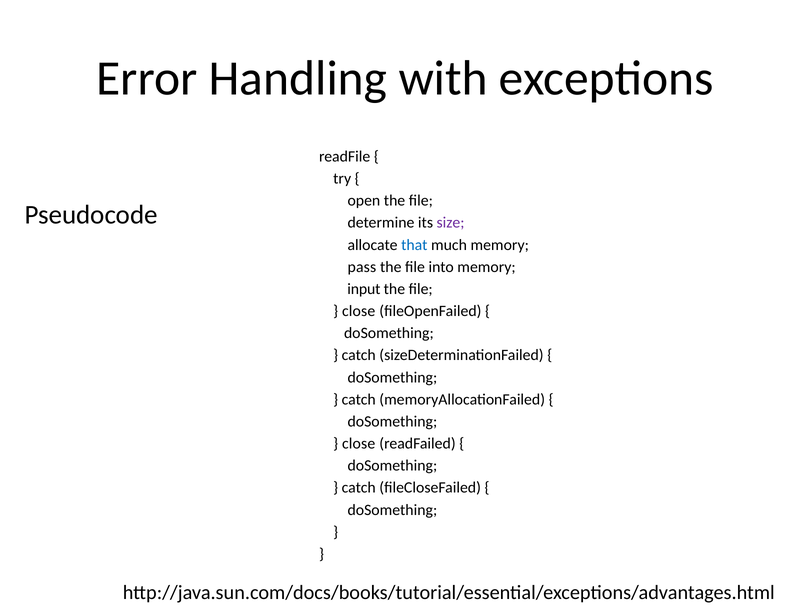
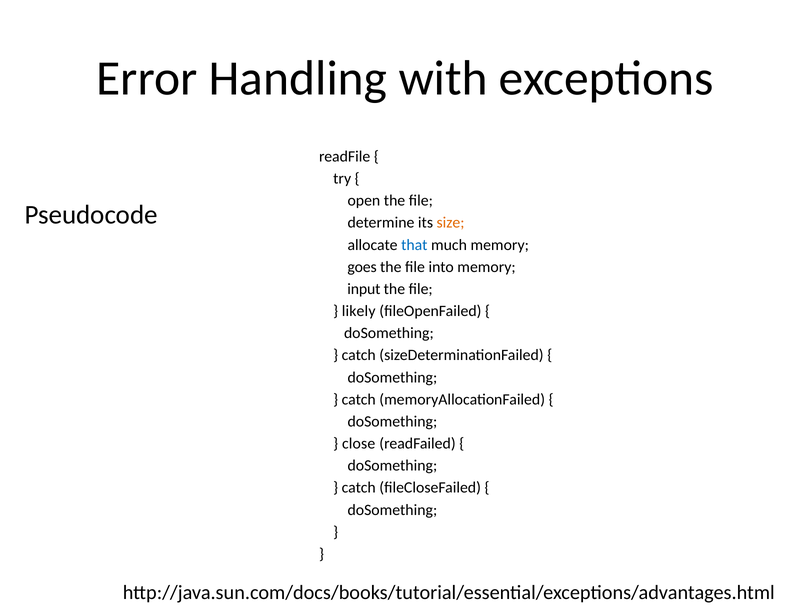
size colour: purple -> orange
pass: pass -> goes
close at (359, 311): close -> likely
